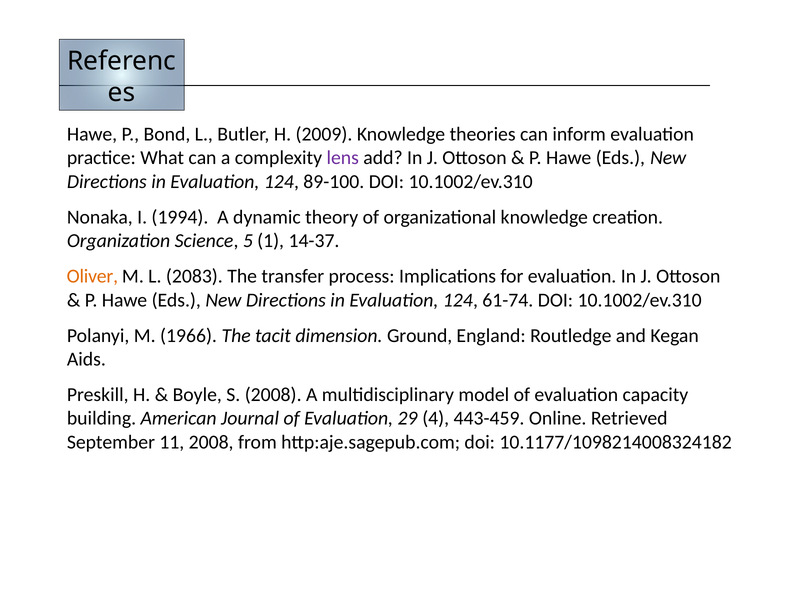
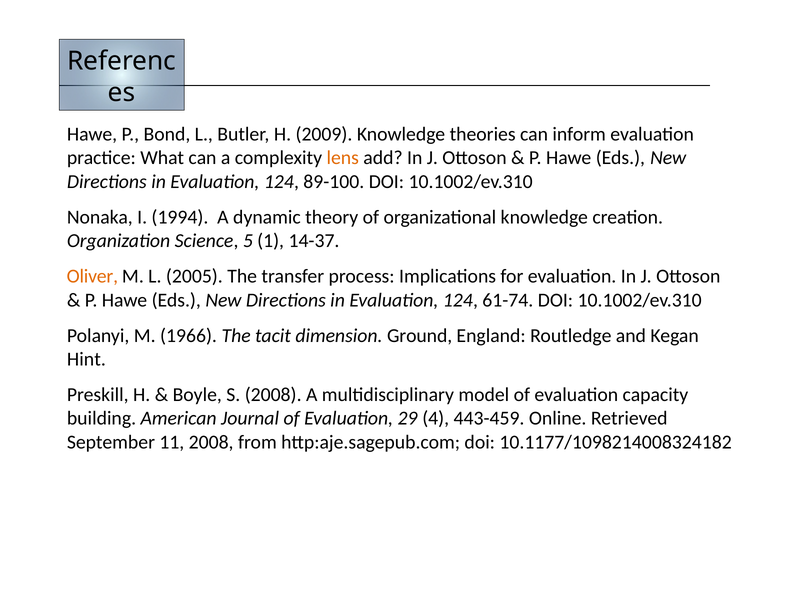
lens colour: purple -> orange
2083: 2083 -> 2005
Aids: Aids -> Hint
